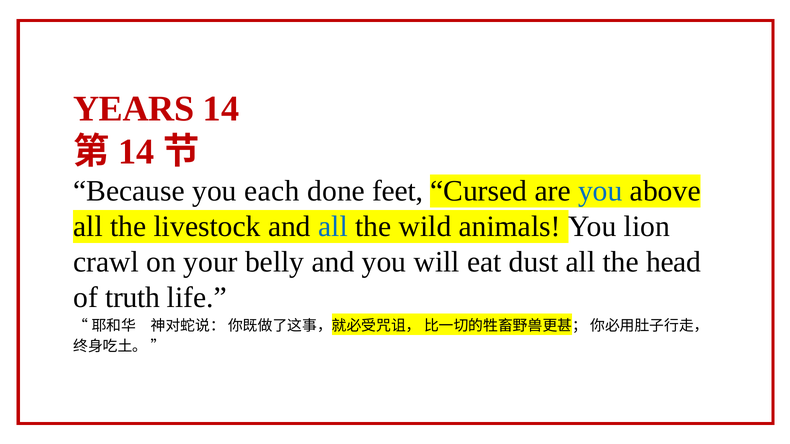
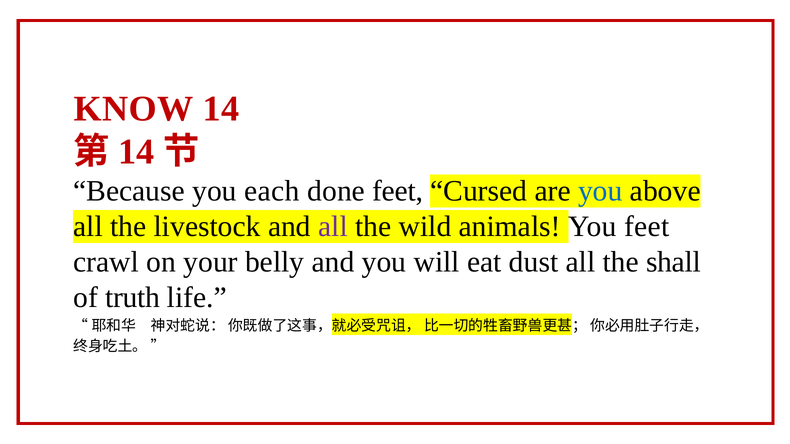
YEARS: YEARS -> KNOW
all at (333, 227) colour: blue -> purple
You lion: lion -> feet
head: head -> shall
